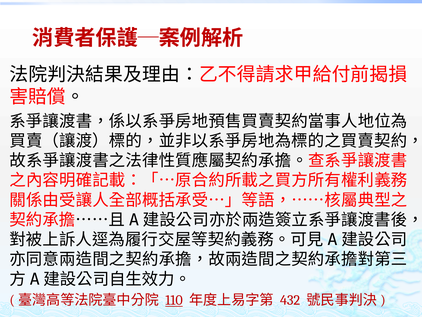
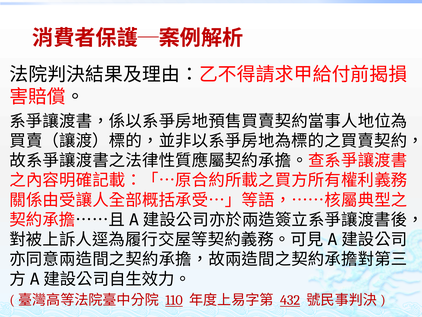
432 underline: none -> present
